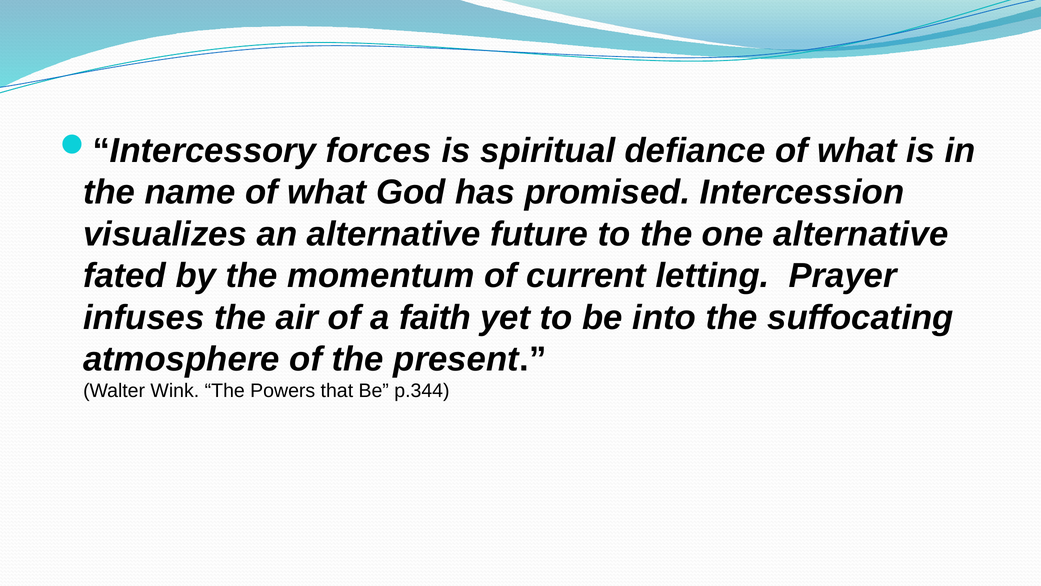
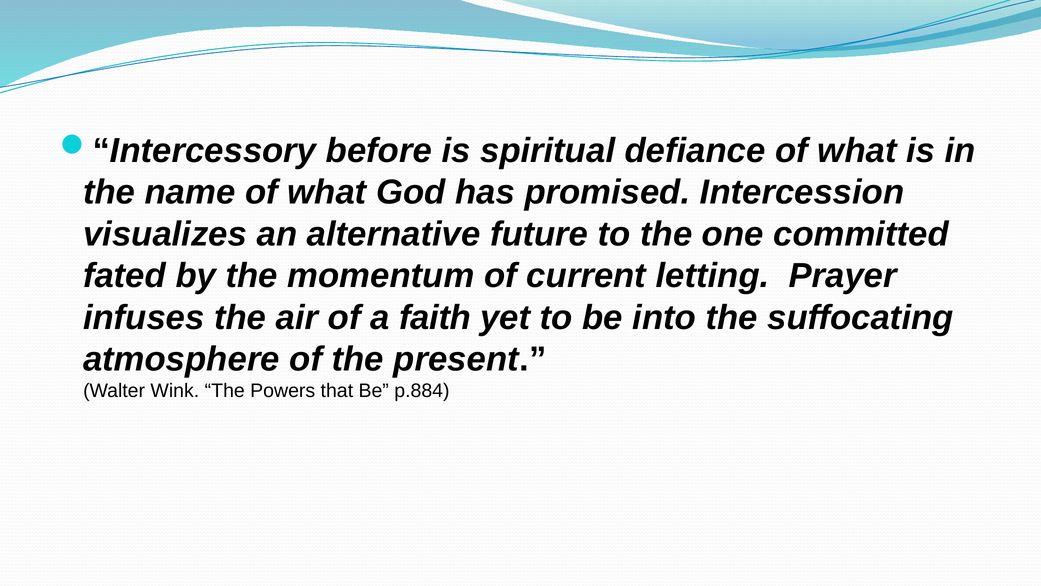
forces: forces -> before
one alternative: alternative -> committed
p.344: p.344 -> p.884
